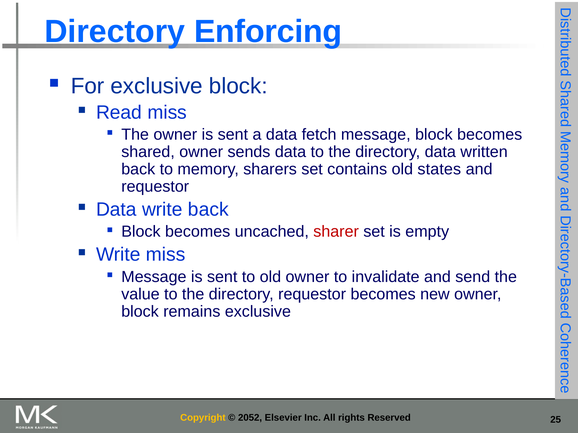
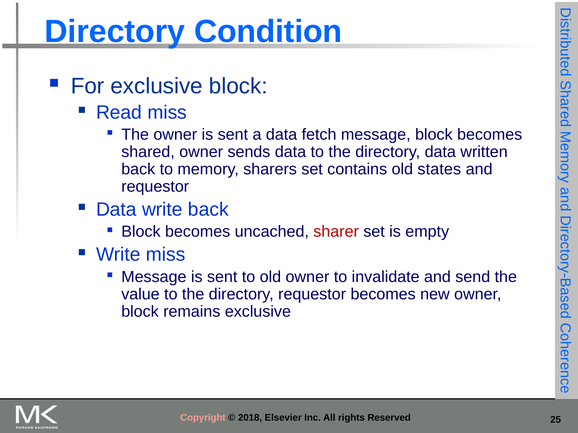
Enforcing: Enforcing -> Condition
Copyright colour: yellow -> pink
2052: 2052 -> 2018
